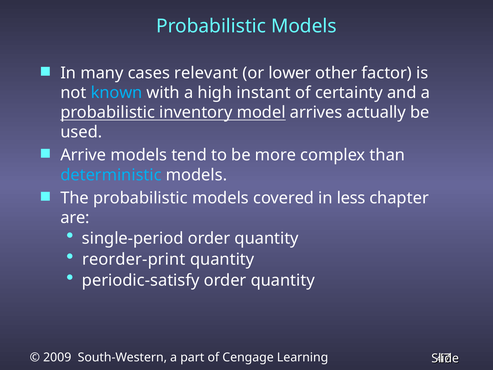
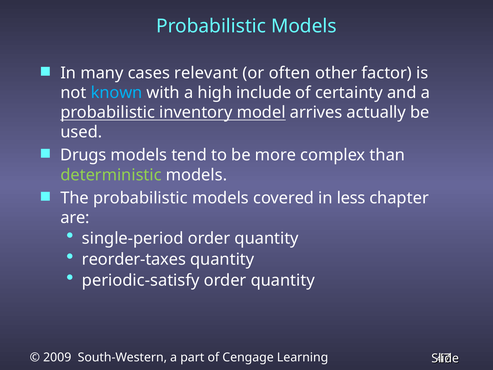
lower: lower -> often
instant: instant -> include
Arrive: Arrive -> Drugs
deterministic colour: light blue -> light green
reorder-print: reorder-print -> reorder-taxes
